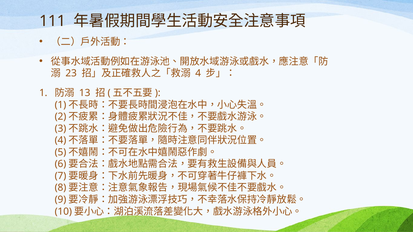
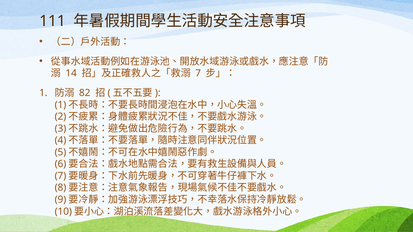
23: 23 -> 14
4 at (198, 73): 4 -> 7
13: 13 -> 82
